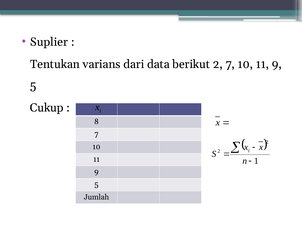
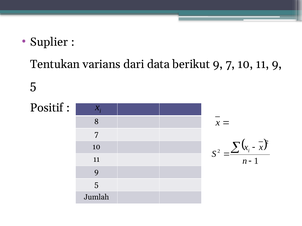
berikut 2: 2 -> 9
Cukup: Cukup -> Positif
